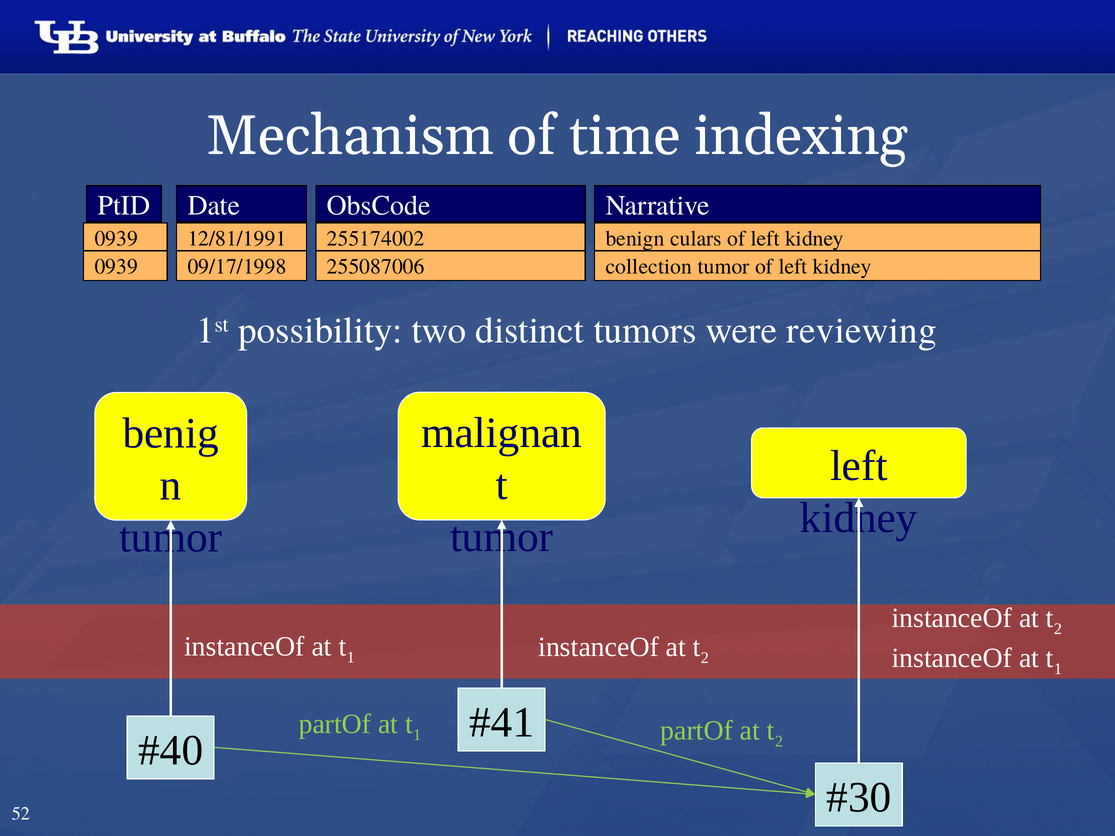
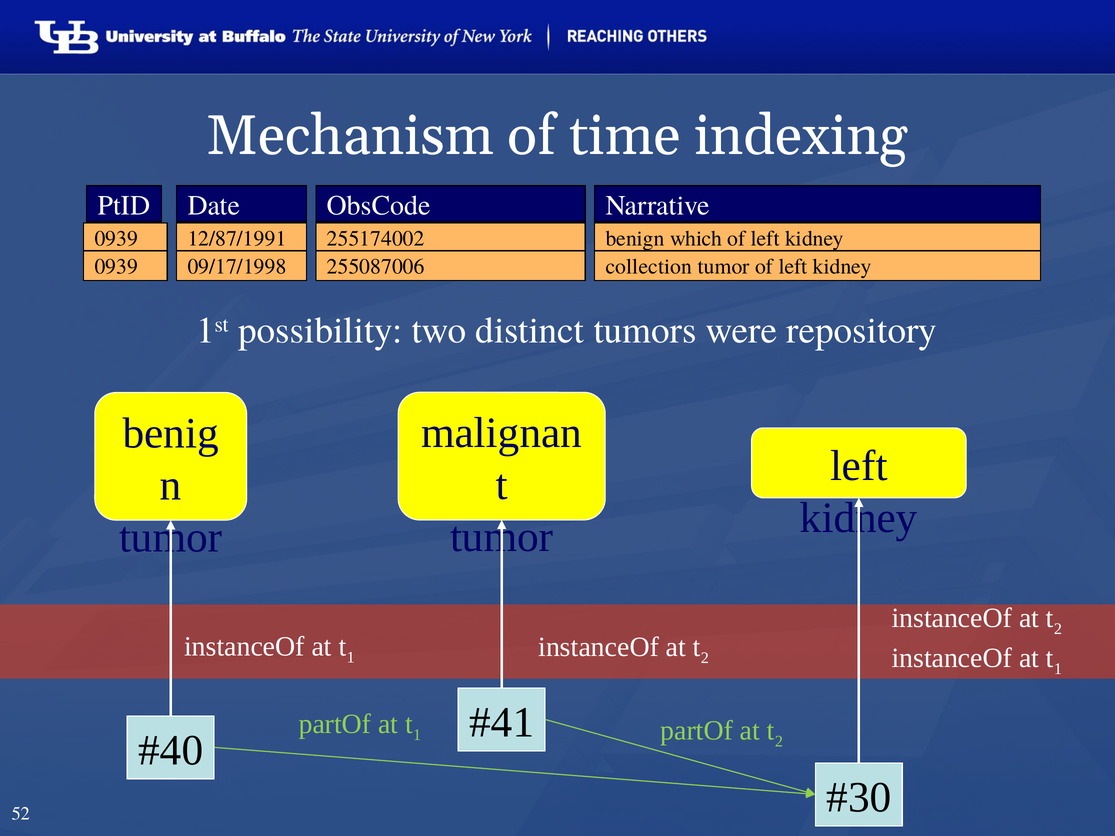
12/81/1991: 12/81/1991 -> 12/87/1991
culars: culars -> which
reviewing: reviewing -> repository
